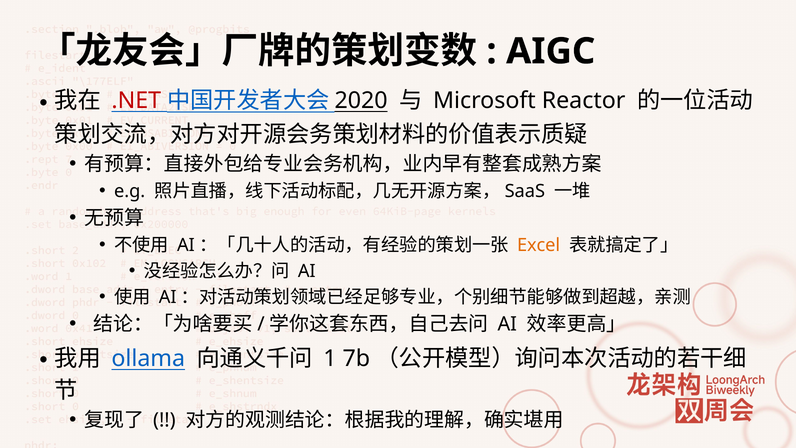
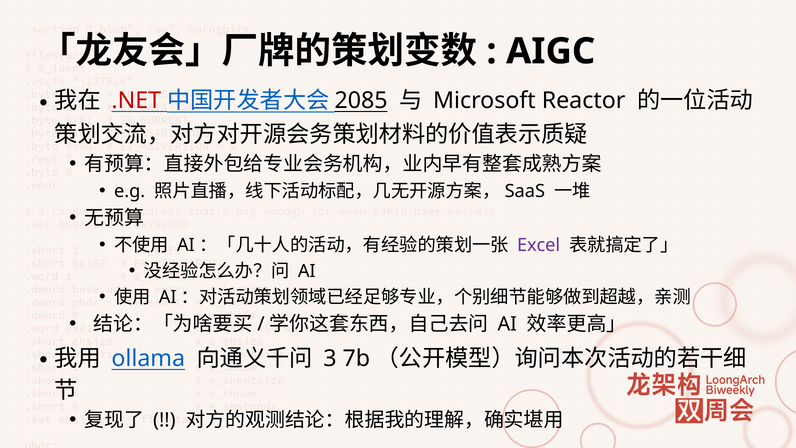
2020: 2020 -> 2085
Excel colour: orange -> purple
1: 1 -> 3
